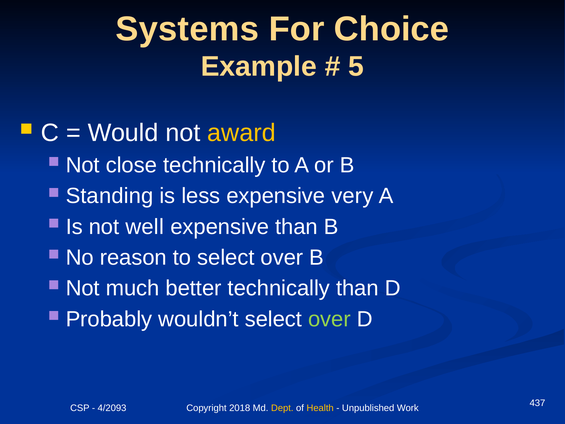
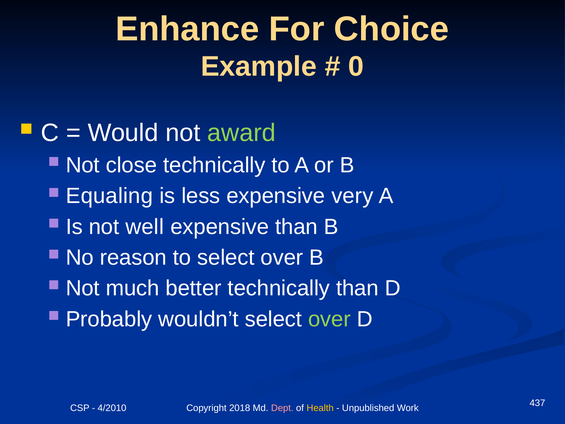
Systems: Systems -> Enhance
5: 5 -> 0
award colour: yellow -> light green
Standing: Standing -> Equaling
4/2093: 4/2093 -> 4/2010
Dept colour: yellow -> pink
